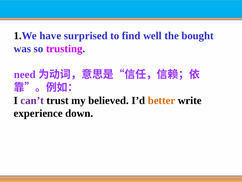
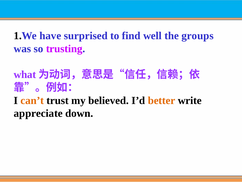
bought: bought -> groups
need: need -> what
can’t colour: purple -> orange
experience: experience -> appreciate
